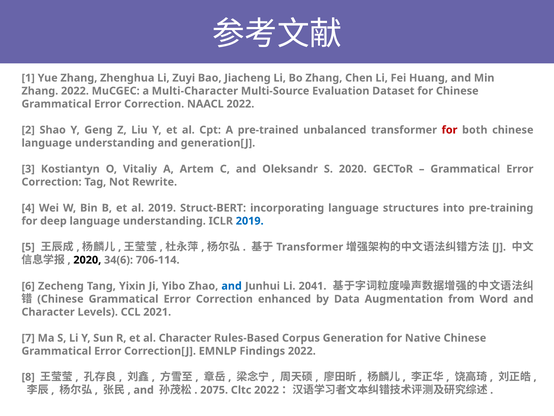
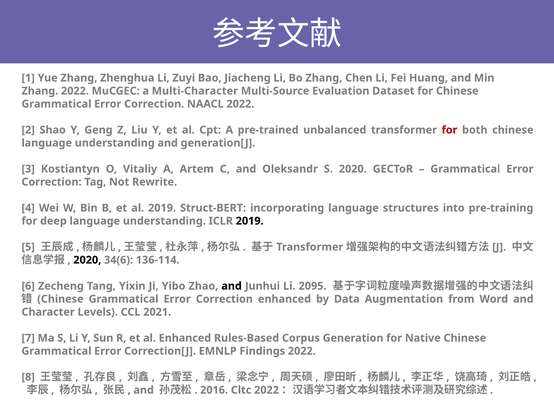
2019 at (250, 221) colour: blue -> black
706-114: 706-114 -> 136-114
and at (232, 286) colour: blue -> black
2041: 2041 -> 2095
al Character: Character -> Enhanced
2075: 2075 -> 2016
